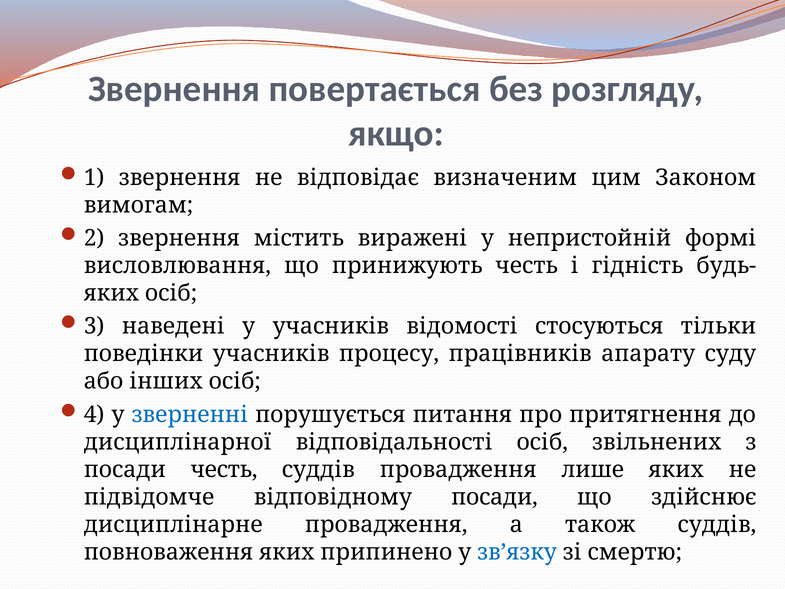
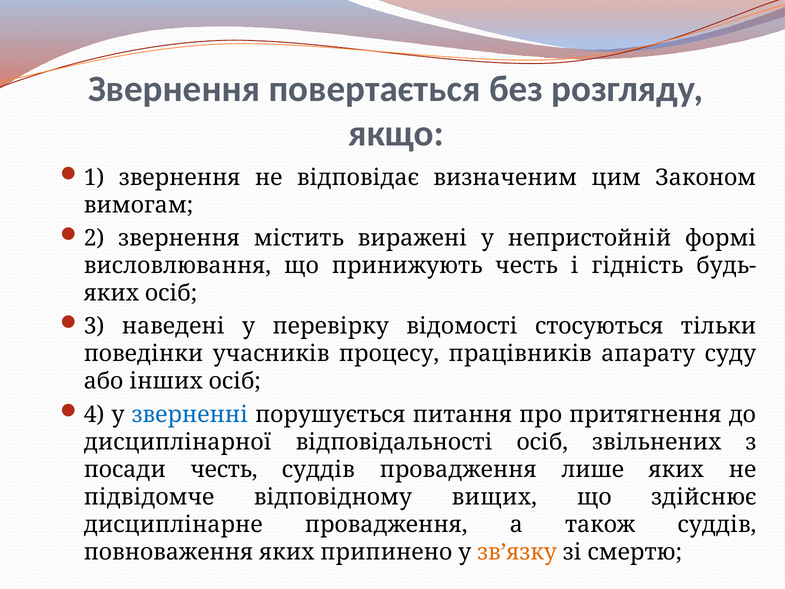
у учасників: учасників -> перевірку
відповідному посади: посади -> вищих
зв’язку colour: blue -> orange
